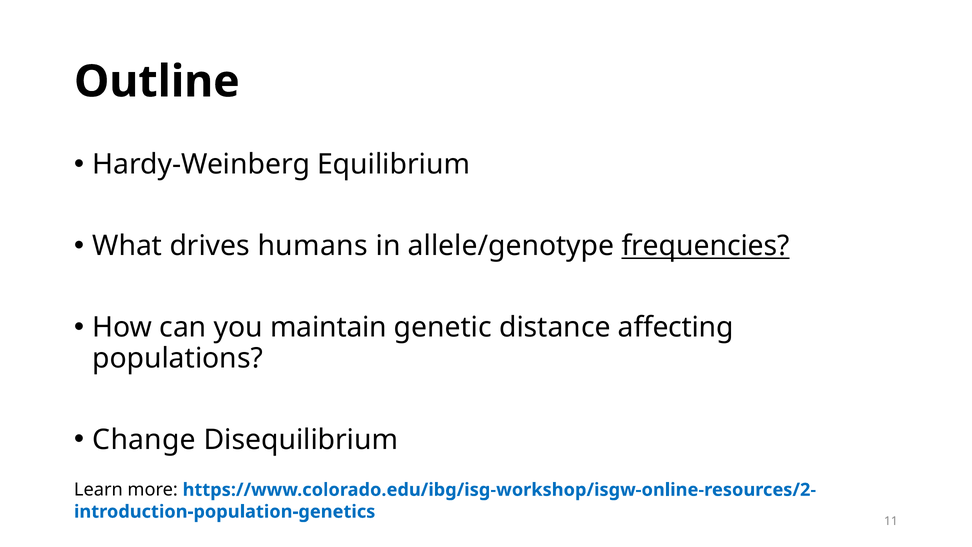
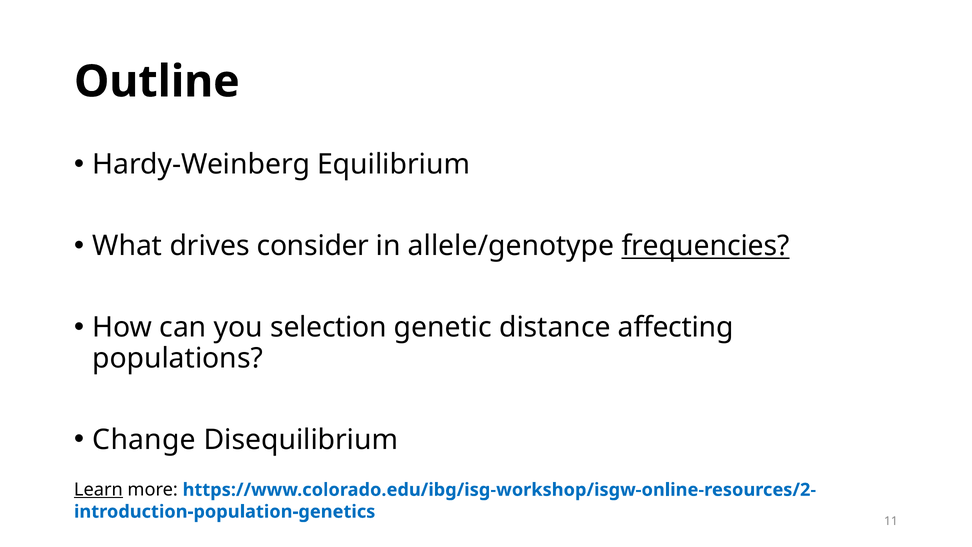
humans: humans -> consider
maintain: maintain -> selection
Learn underline: none -> present
